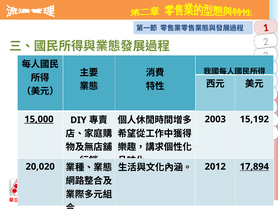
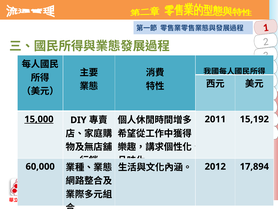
2003: 2003 -> 2011
17,894 underline: present -> none
20,020: 20,020 -> 60,000
